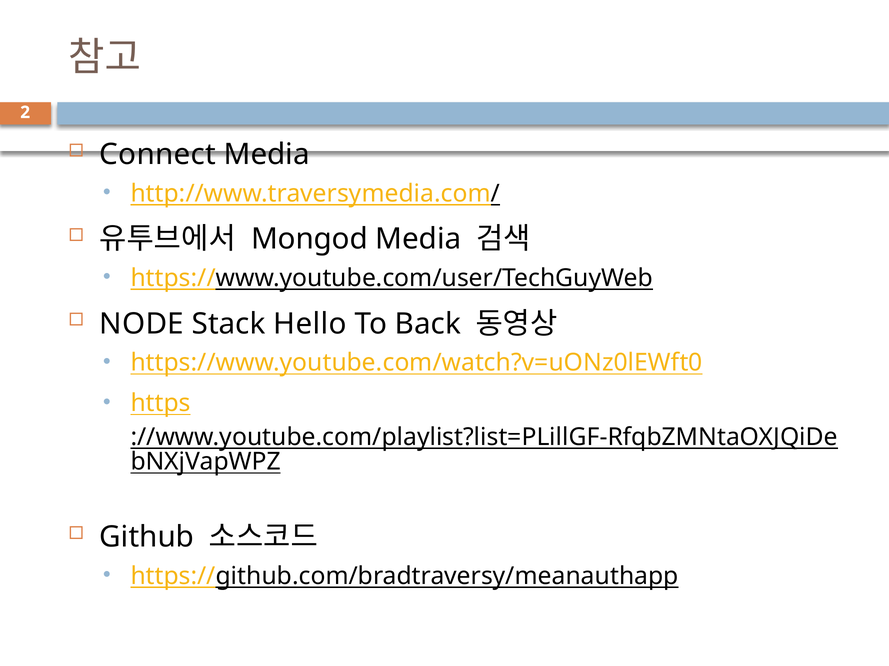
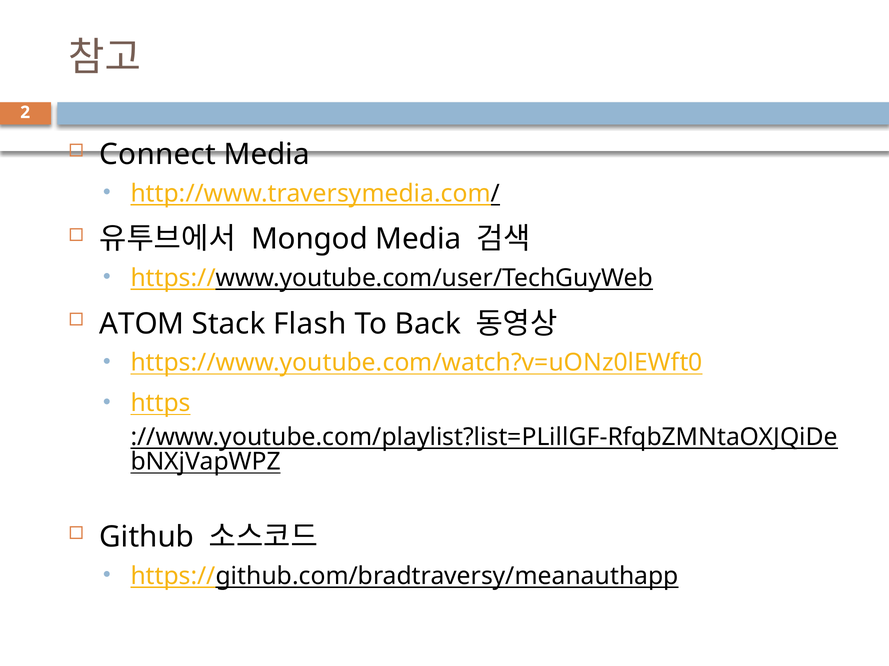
NODE: NODE -> ATOM
Hello: Hello -> Flash
